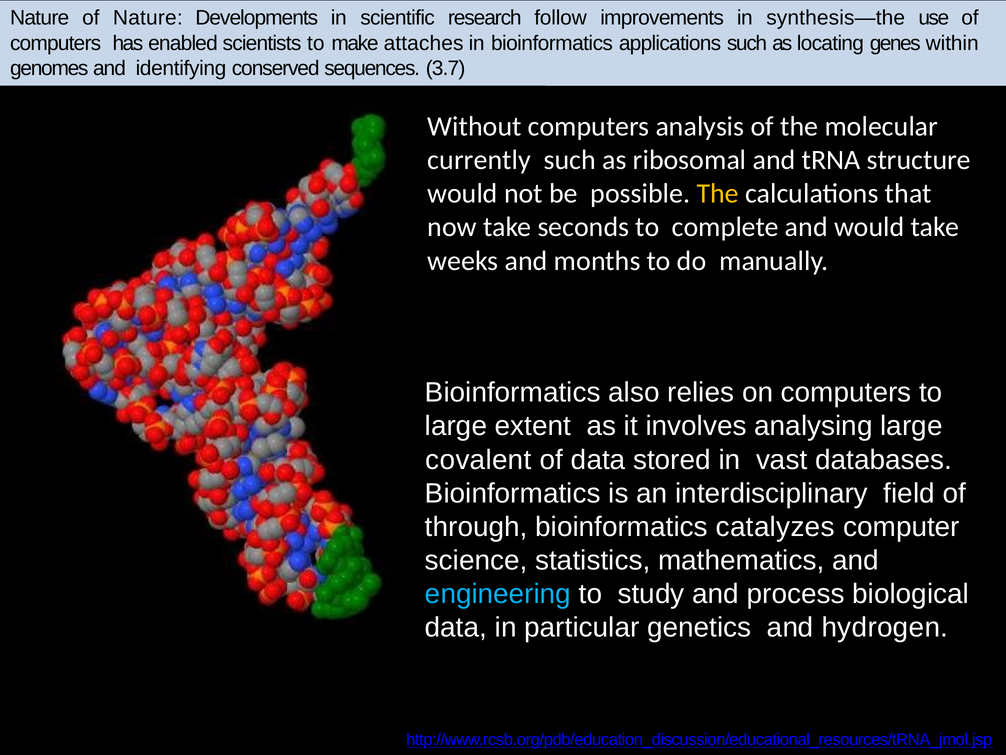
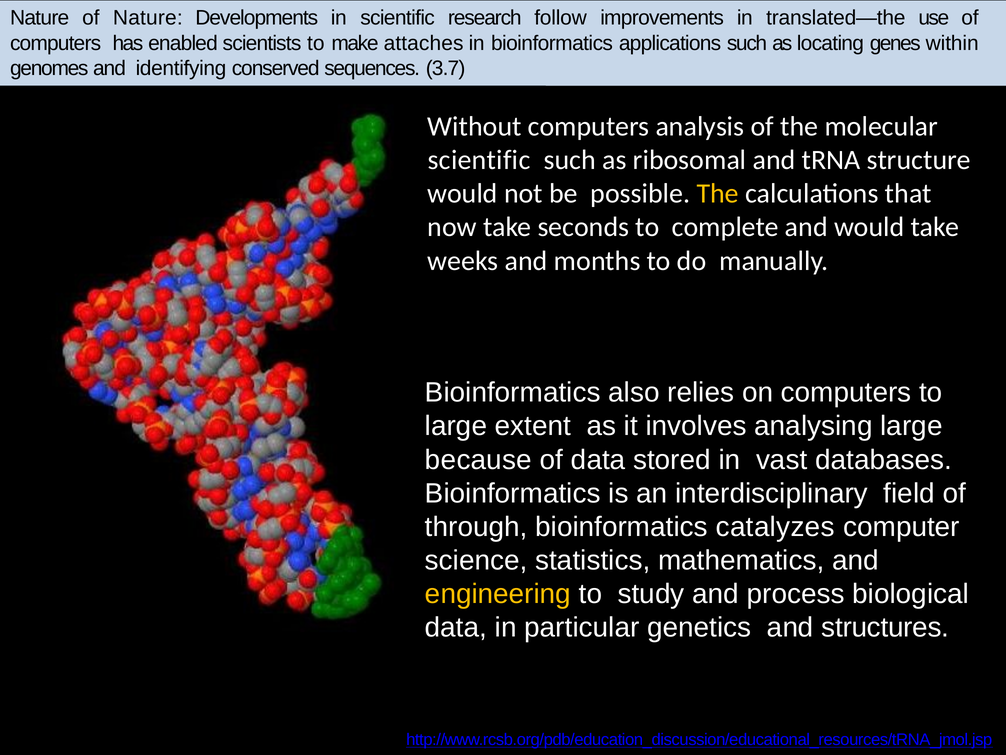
synthesis—the: synthesis—the -> translated—the
currently at (479, 160): currently -> scientific
covalent: covalent -> because
engineering colour: light blue -> yellow
hydrogen: hydrogen -> structures
